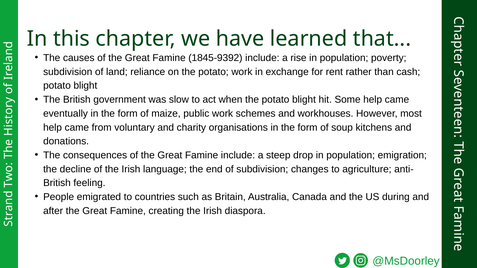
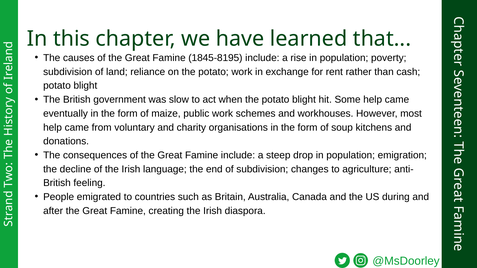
1845-9392: 1845-9392 -> 1845-8195
